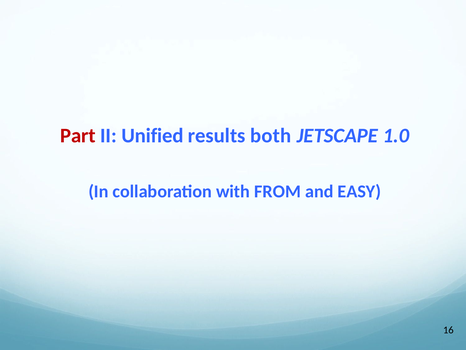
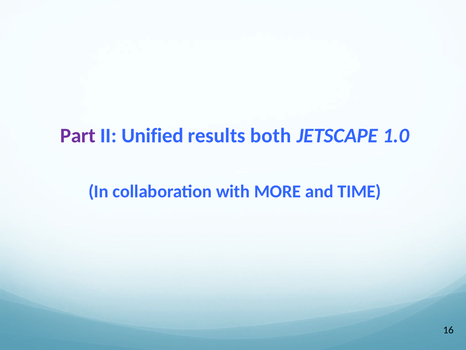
Part colour: red -> purple
FROM: FROM -> MORE
EASY: EASY -> TIME
